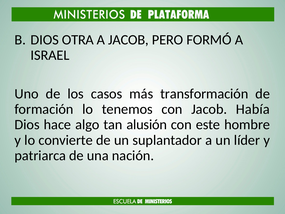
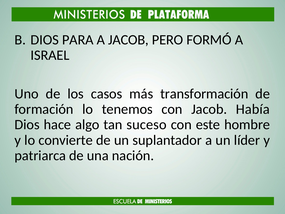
OTRA: OTRA -> PARA
alusión: alusión -> suceso
